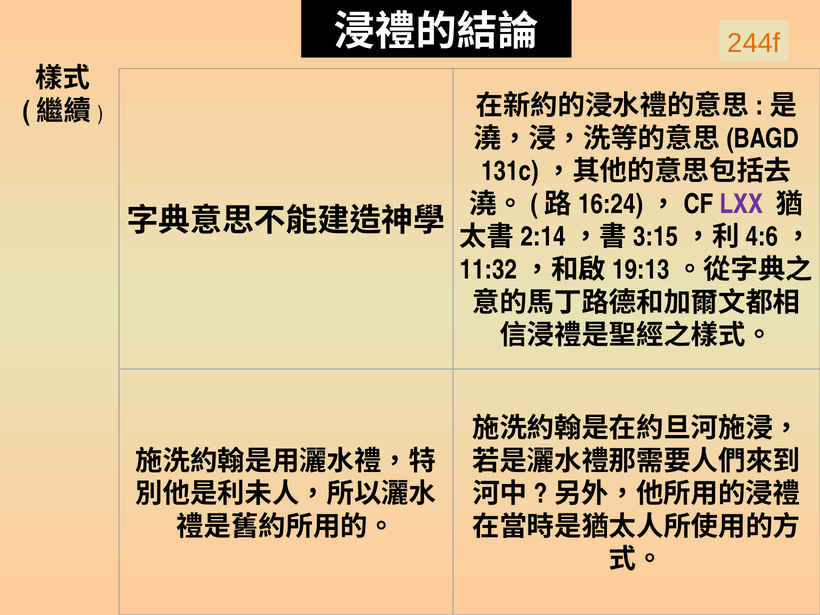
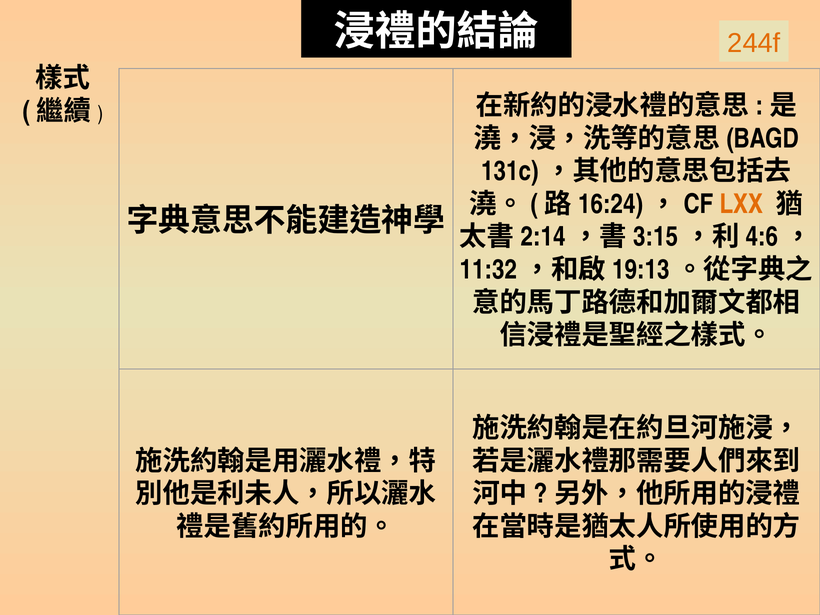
LXX colour: purple -> orange
